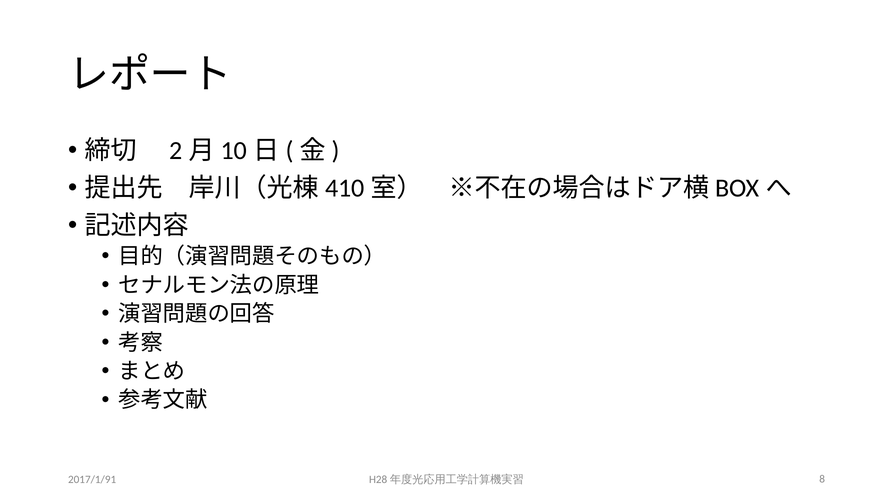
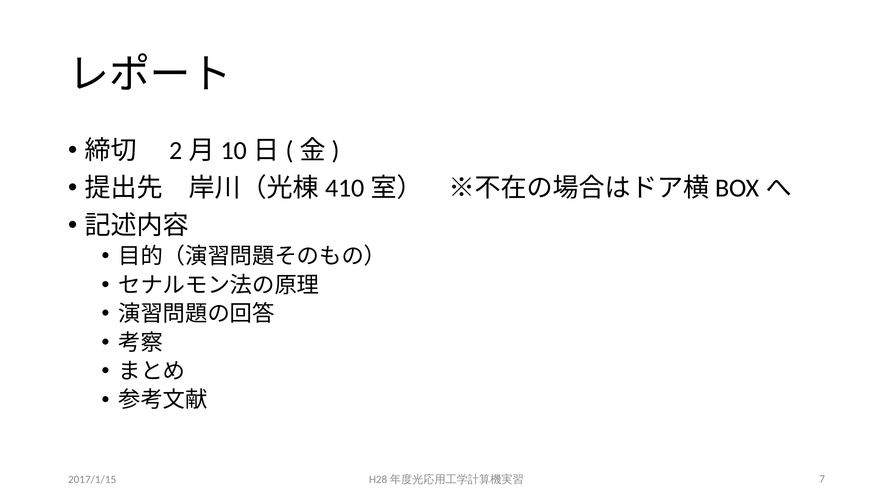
2017/1/91: 2017/1/91 -> 2017/1/15
8: 8 -> 7
